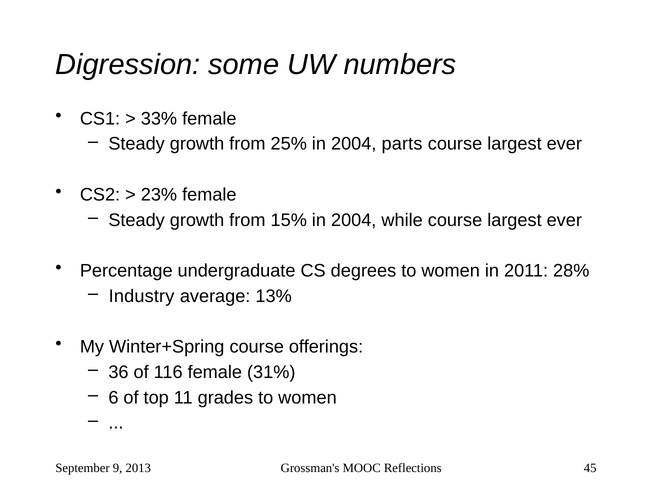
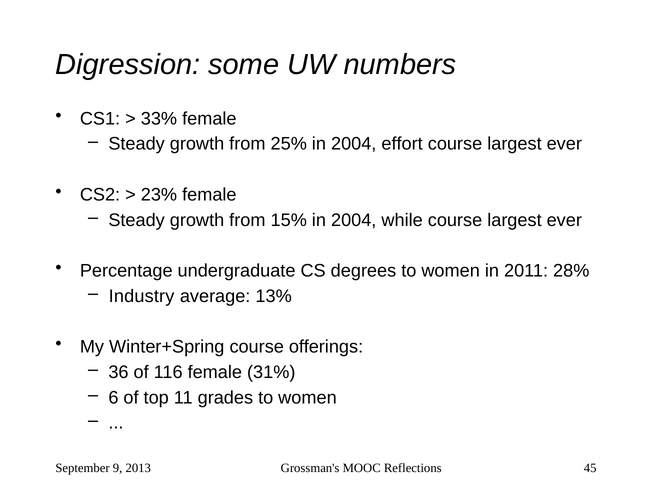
parts: parts -> effort
